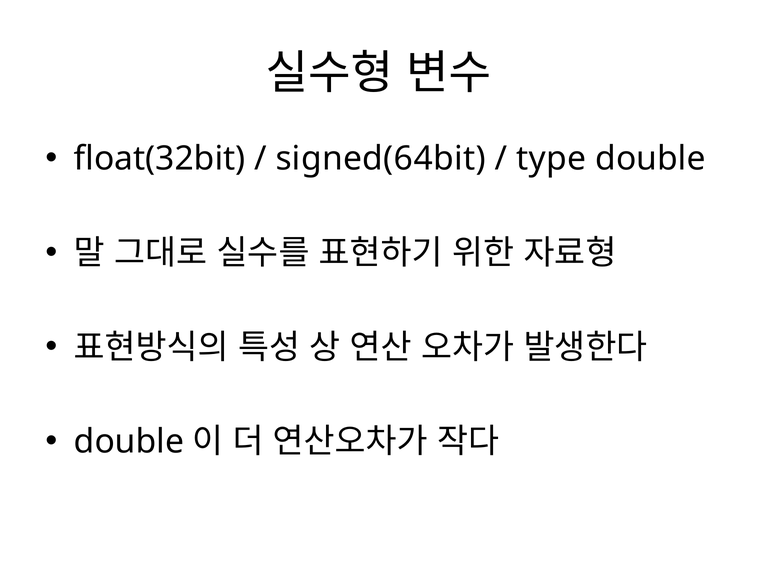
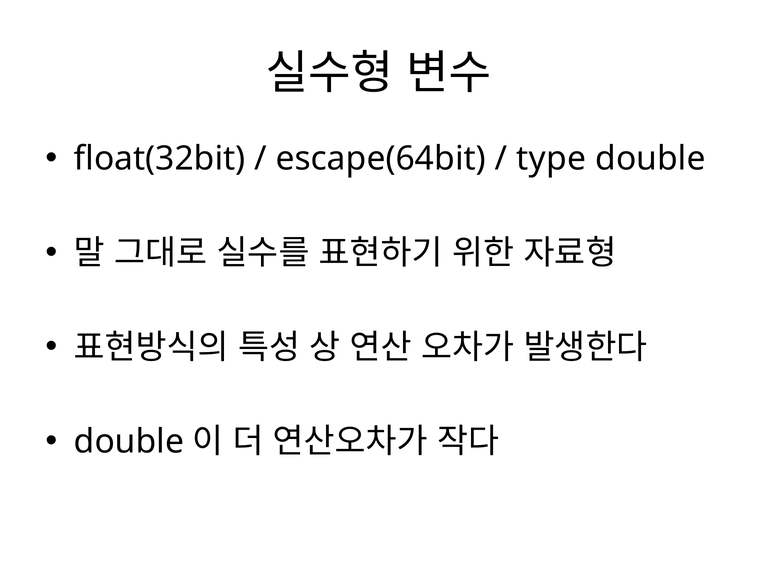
signed(64bit: signed(64bit -> escape(64bit
